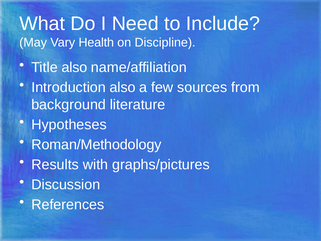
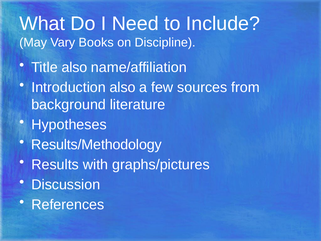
Health: Health -> Books
Roman/Methodology: Roman/Methodology -> Results/Methodology
